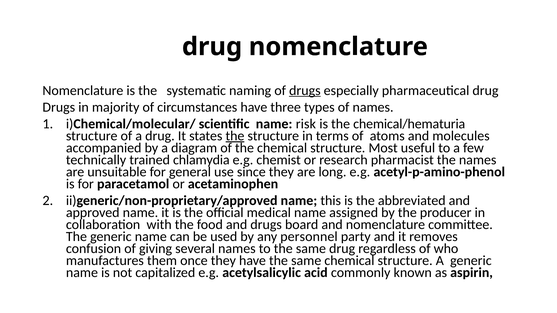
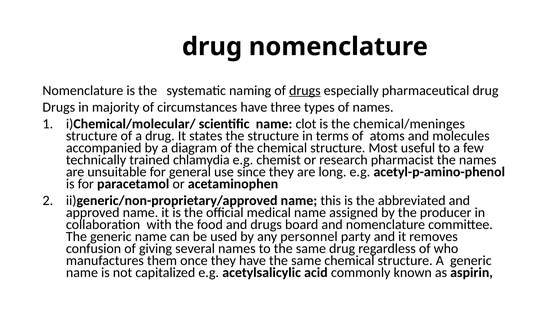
risk: risk -> clot
chemical/hematuria: chemical/hematuria -> chemical/meninges
the at (235, 136) underline: present -> none
